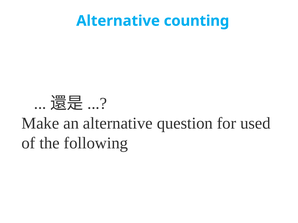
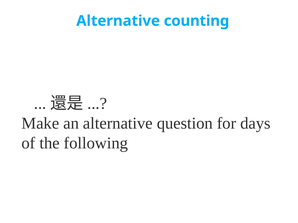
used: used -> days
